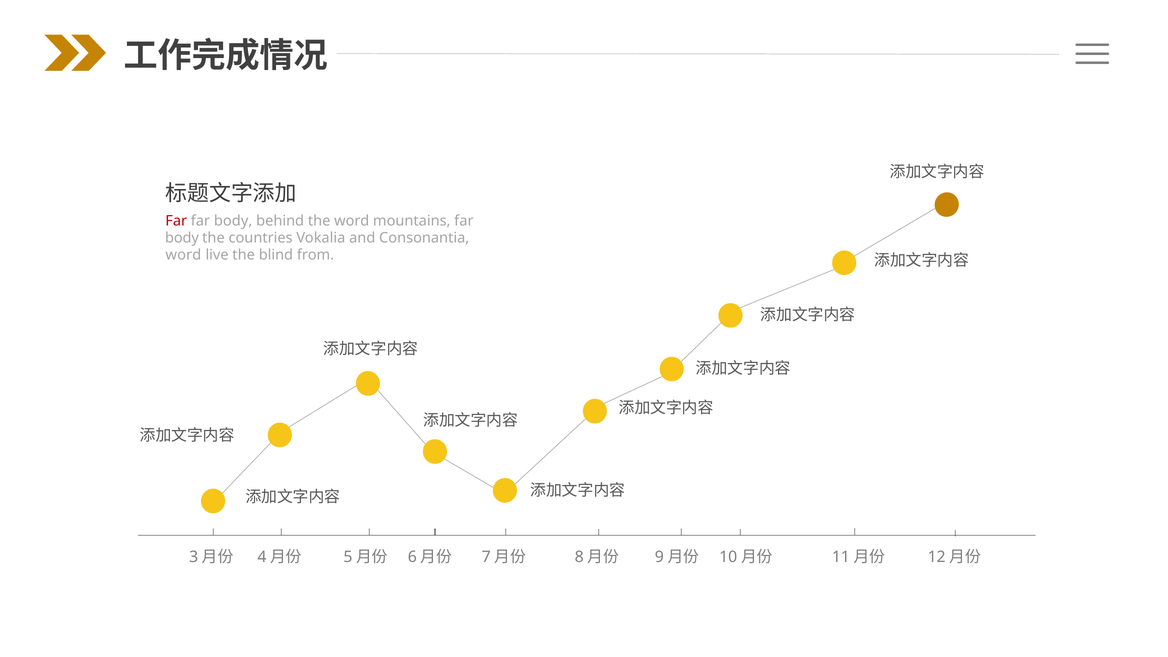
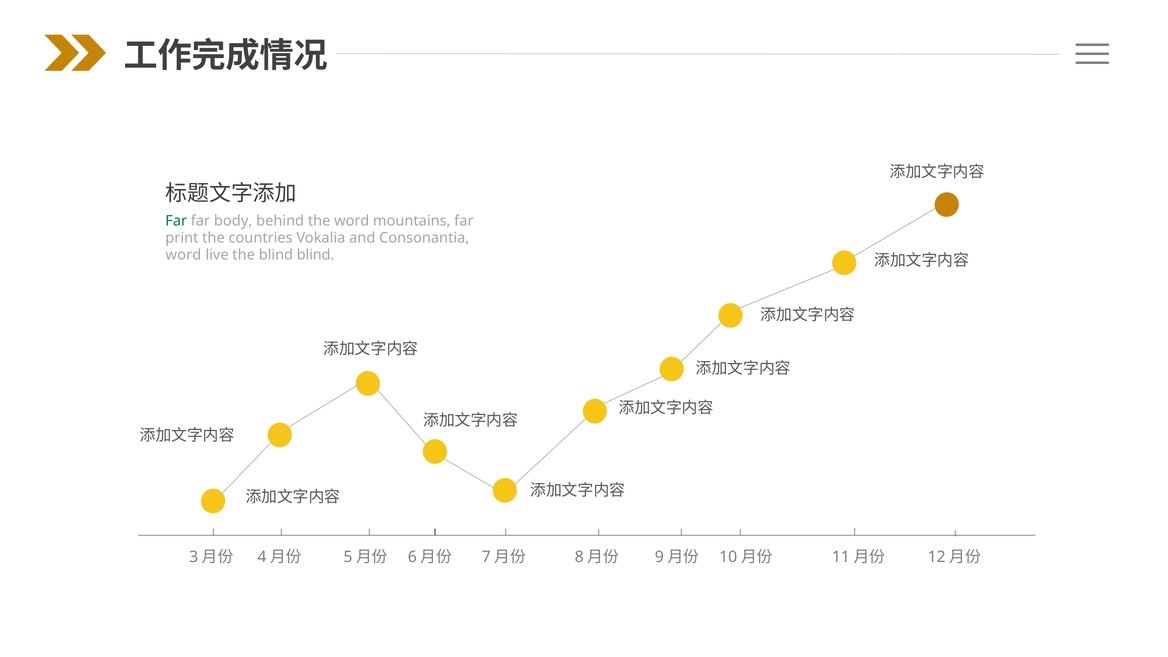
Far at (176, 221) colour: red -> green
body at (182, 238): body -> print
blind from: from -> blind
